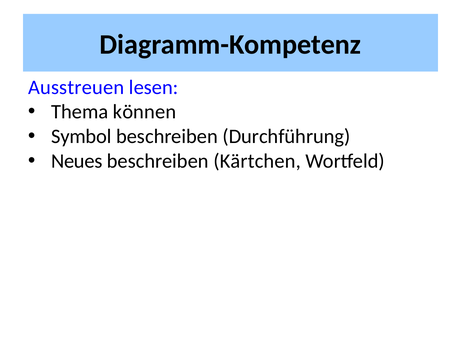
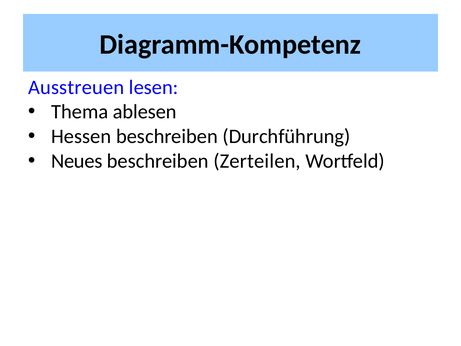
können: können -> ablesen
Symbol: Symbol -> Hessen
Kärtchen: Kärtchen -> Zerteilen
